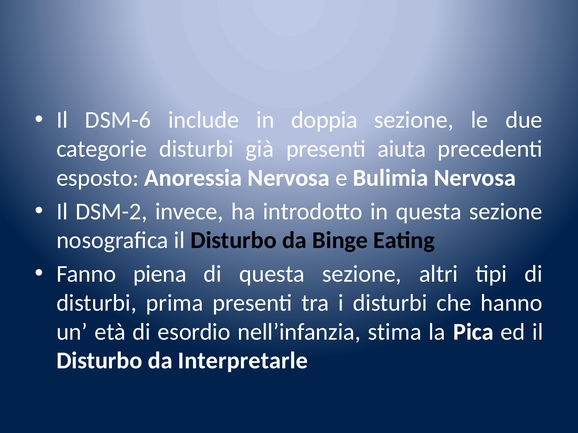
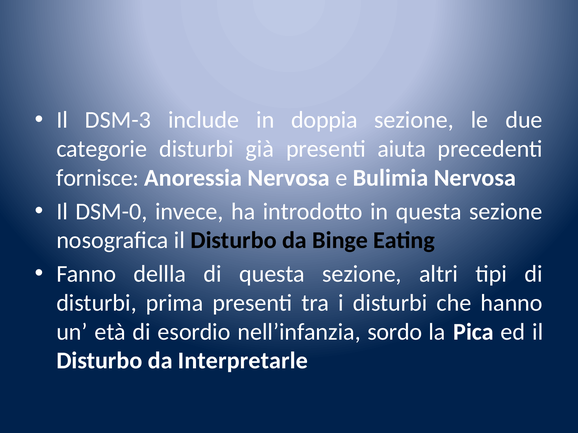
DSM-6: DSM-6 -> DSM-3
esposto: esposto -> fornisce
DSM-2: DSM-2 -> DSM-0
piena: piena -> dellla
stima: stima -> sordo
